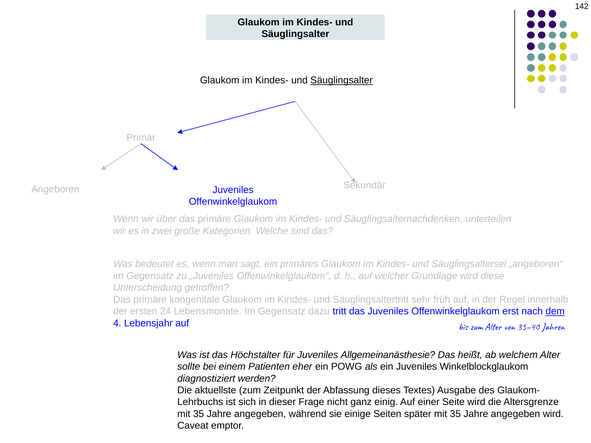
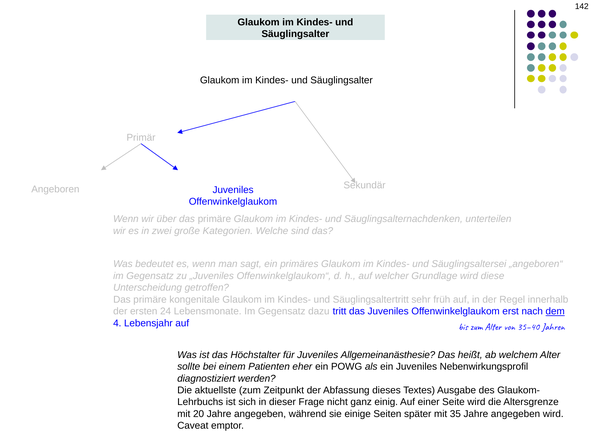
Säuglingsalter at (342, 80) underline: present -> none
Winkelblockglaukom: Winkelblockglaukom -> Nebenwirkungsprofil
35 at (199, 414): 35 -> 20
